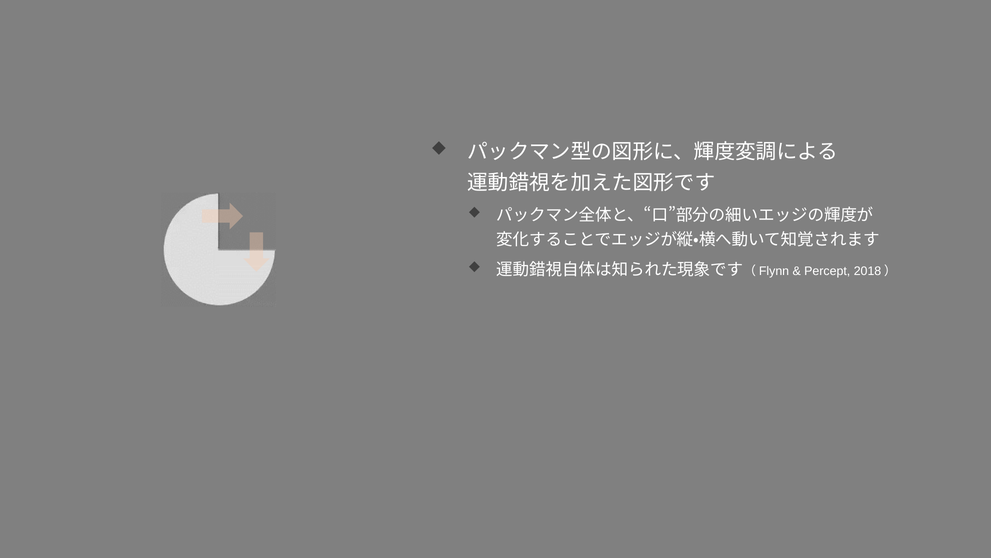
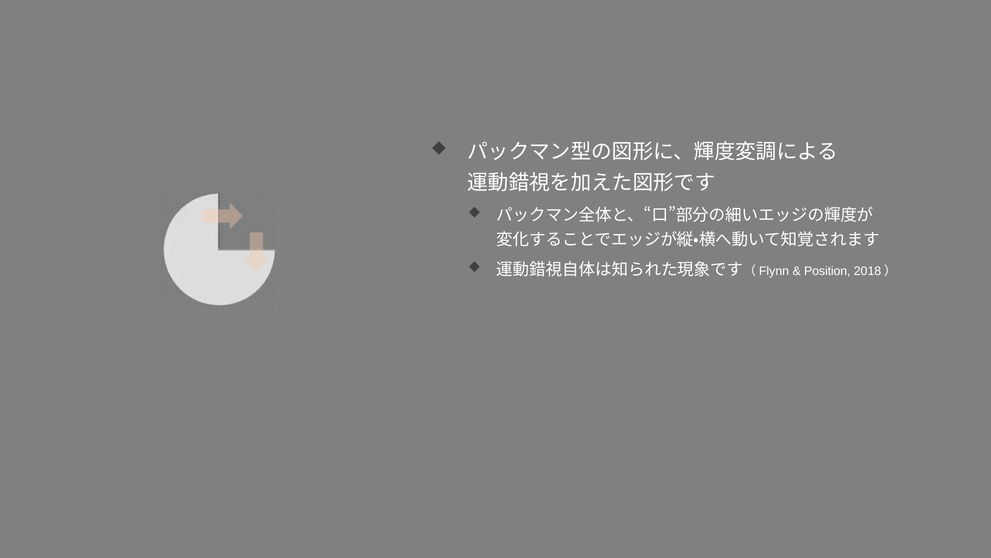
Percept: Percept -> Position
